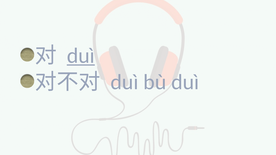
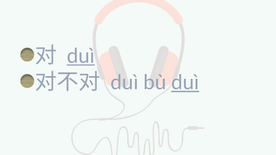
duì at (185, 82) underline: none -> present
